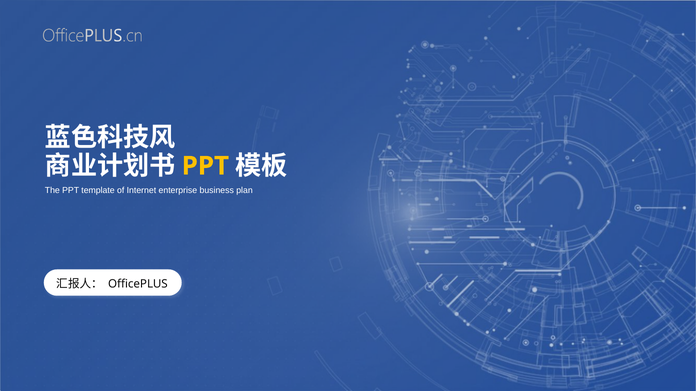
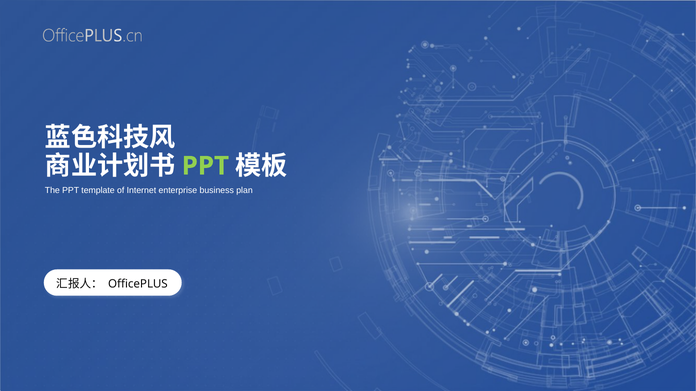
PPT at (205, 166) colour: yellow -> light green
